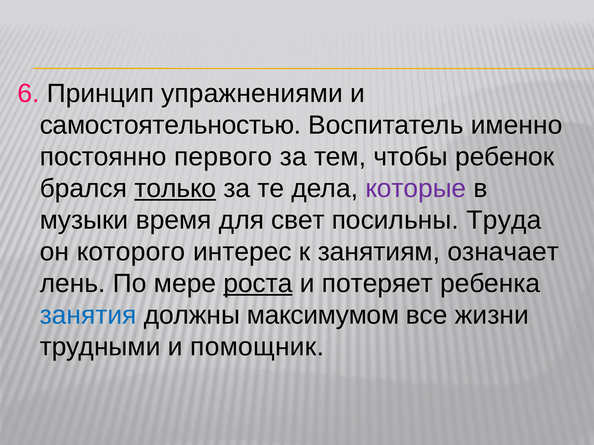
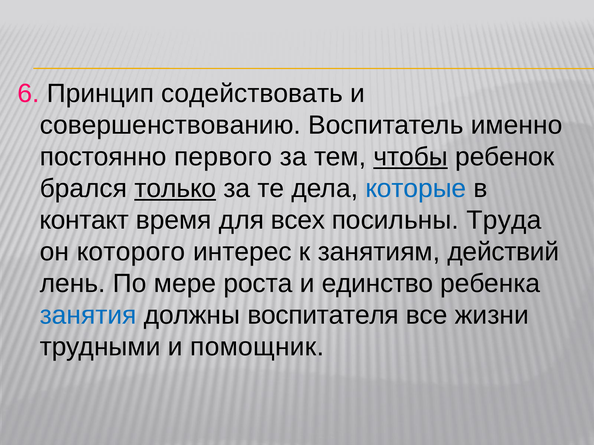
упражнениями: упражнениями -> содействовать
самостоятельностью: самостоятельностью -> совершенствованию
чтобы underline: none -> present
которые colour: purple -> blue
музыки: музыки -> контакт
свет: свет -> всех
означает: означает -> действий
роста underline: present -> none
потеряет: потеряет -> единство
максимумом: максимумом -> воспитателя
